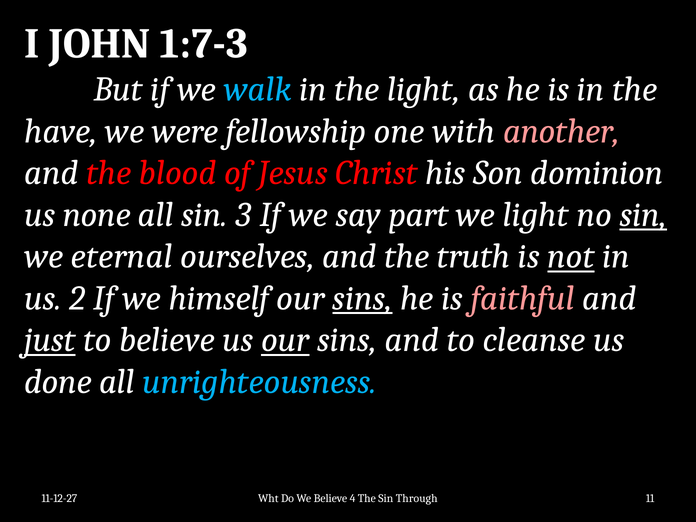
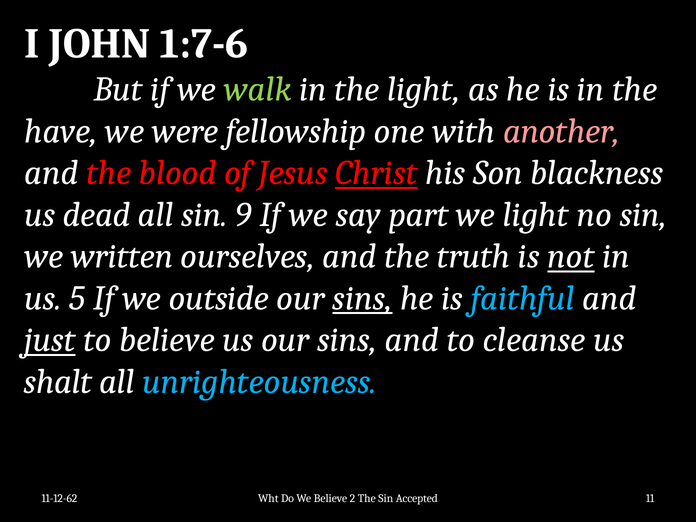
1:7-3: 1:7-3 -> 1:7-6
walk colour: light blue -> light green
Christ underline: none -> present
dominion: dominion -> blackness
none: none -> dead
3: 3 -> 9
sin at (643, 215) underline: present -> none
eternal: eternal -> written
2: 2 -> 5
himself: himself -> outside
faithful colour: pink -> light blue
our at (285, 340) underline: present -> none
done: done -> shalt
11-12-27: 11-12-27 -> 11-12-62
4: 4 -> 2
Through: Through -> Accepted
